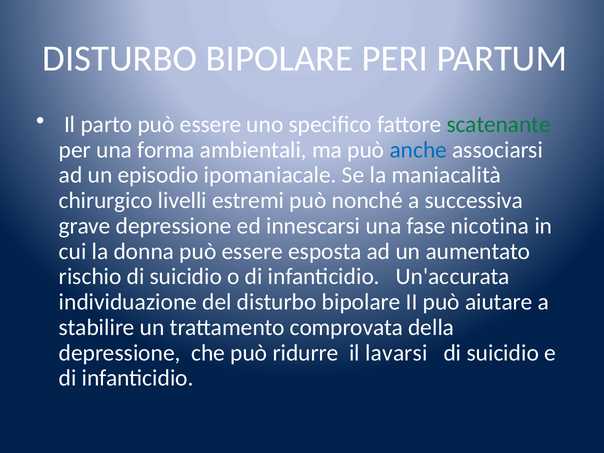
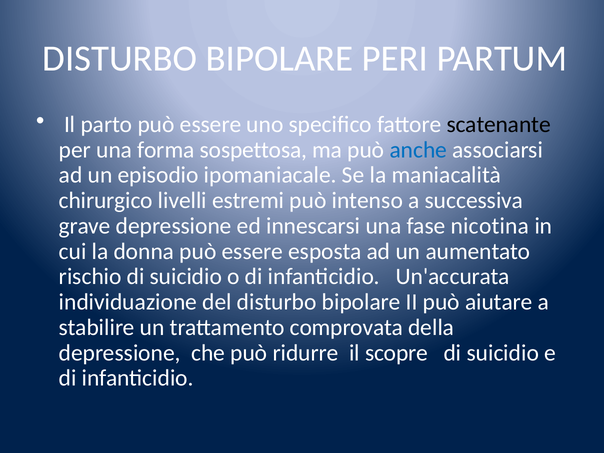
scatenante colour: green -> black
ambientali: ambientali -> sospettosa
nonché: nonché -> intenso
lavarsi: lavarsi -> scopre
